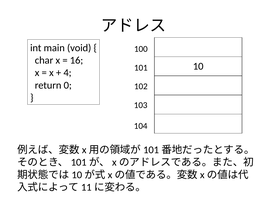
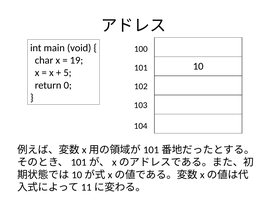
16: 16 -> 19
4: 4 -> 5
